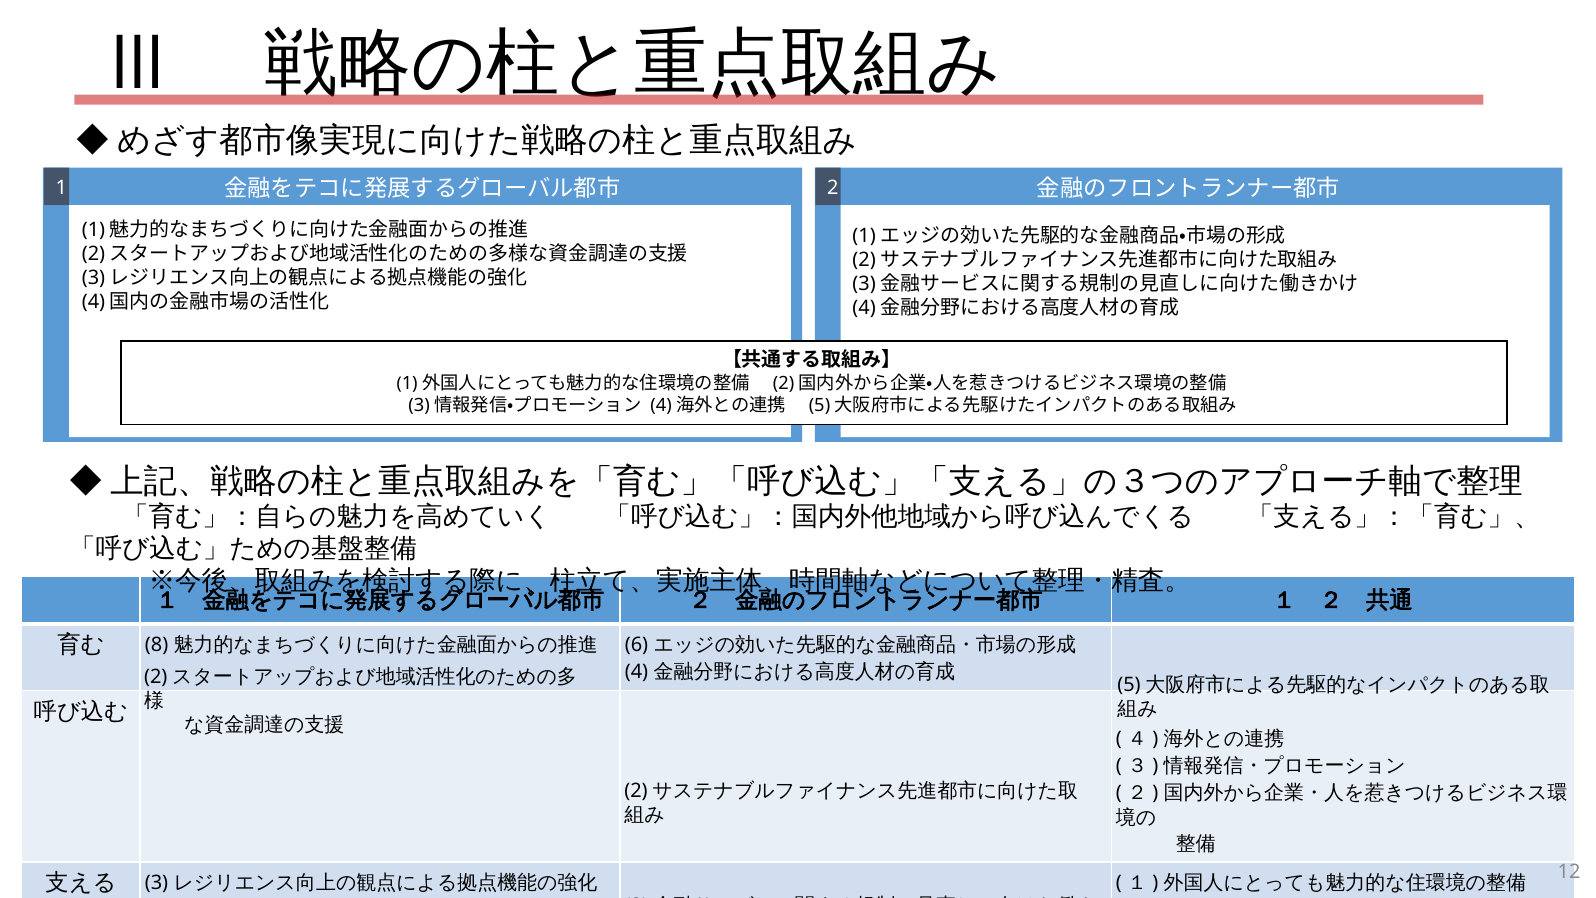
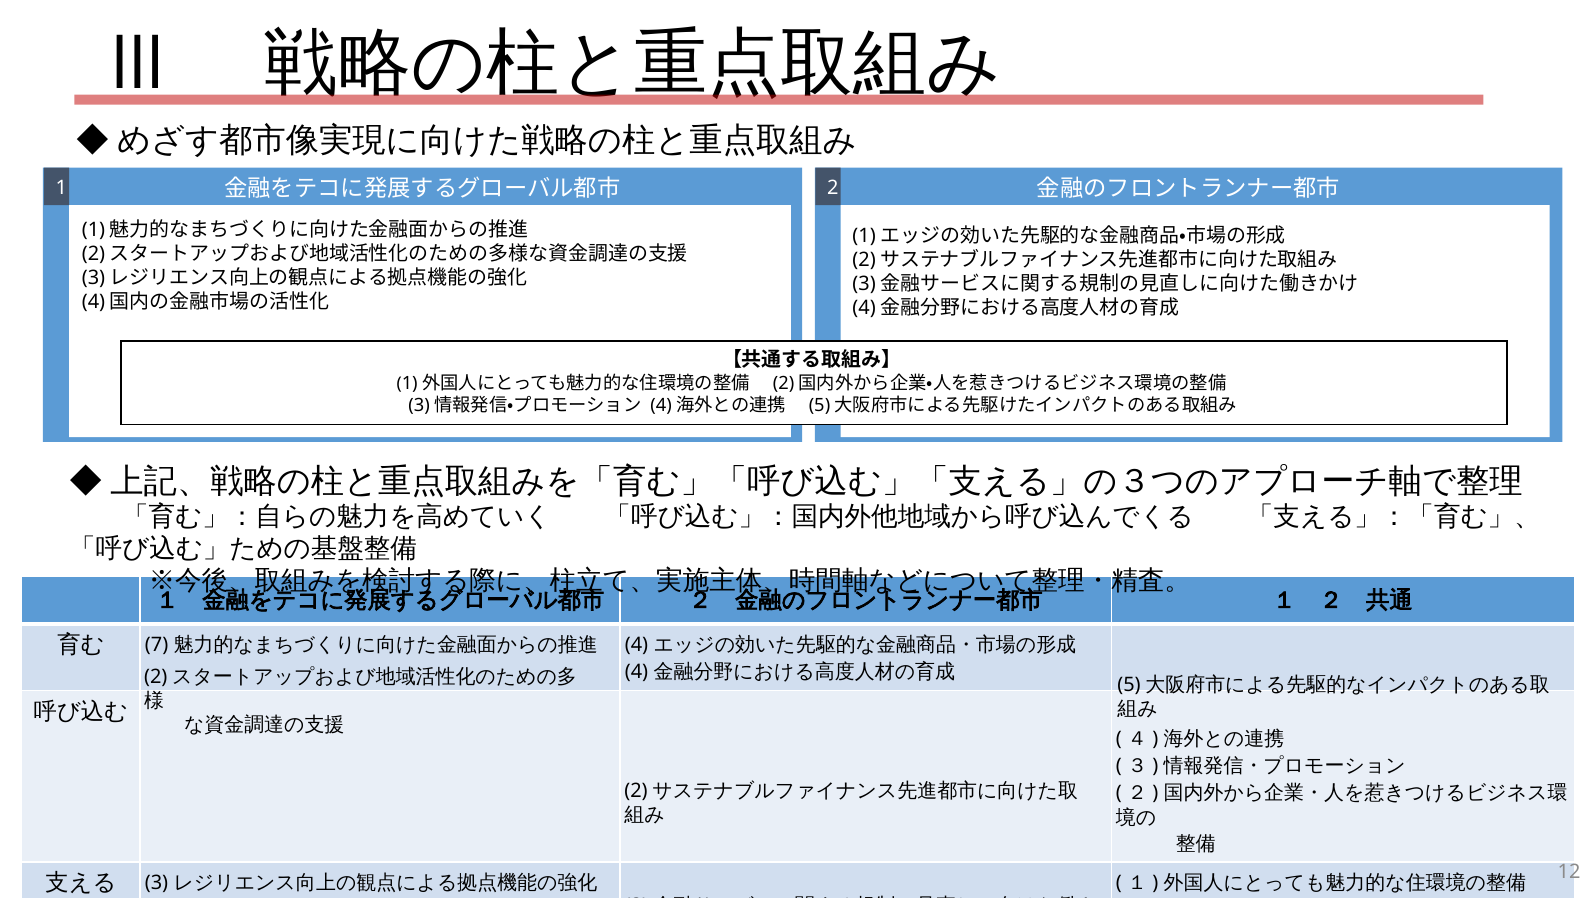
8: 8 -> 7
6 at (637, 645): 6 -> 4
